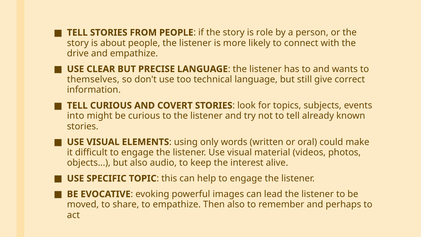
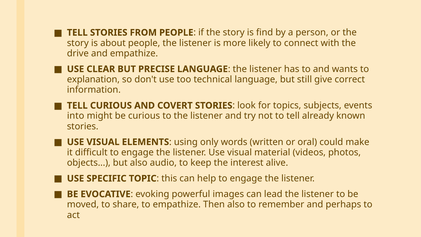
role: role -> find
themselves: themselves -> explanation
